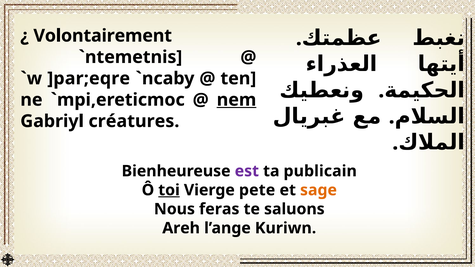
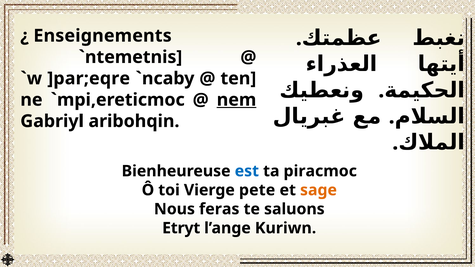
Volontairement: Volontairement -> Enseignements
créatures: créatures -> aribohqin
est colour: purple -> blue
publicain: publicain -> piracmoc
toi underline: present -> none
Areh: Areh -> Etryt
